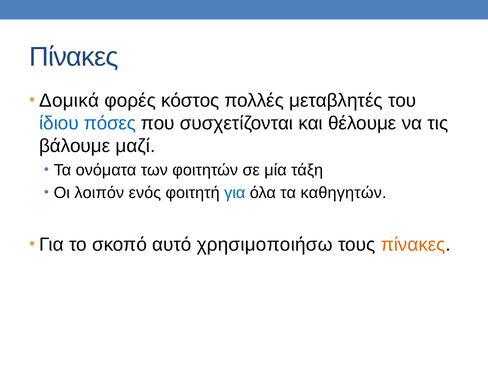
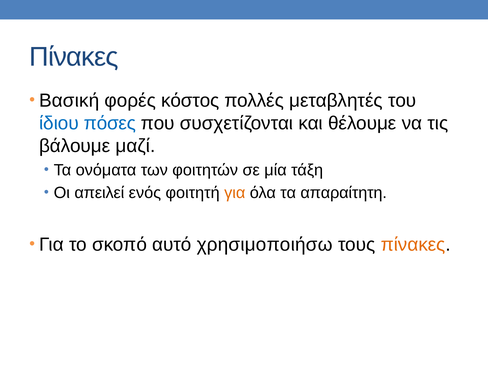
Δομικά: Δομικά -> Βασική
λοιπόν: λοιπόν -> απειλεί
για at (235, 193) colour: blue -> orange
καθηγητών: καθηγητών -> απαραίτητη
